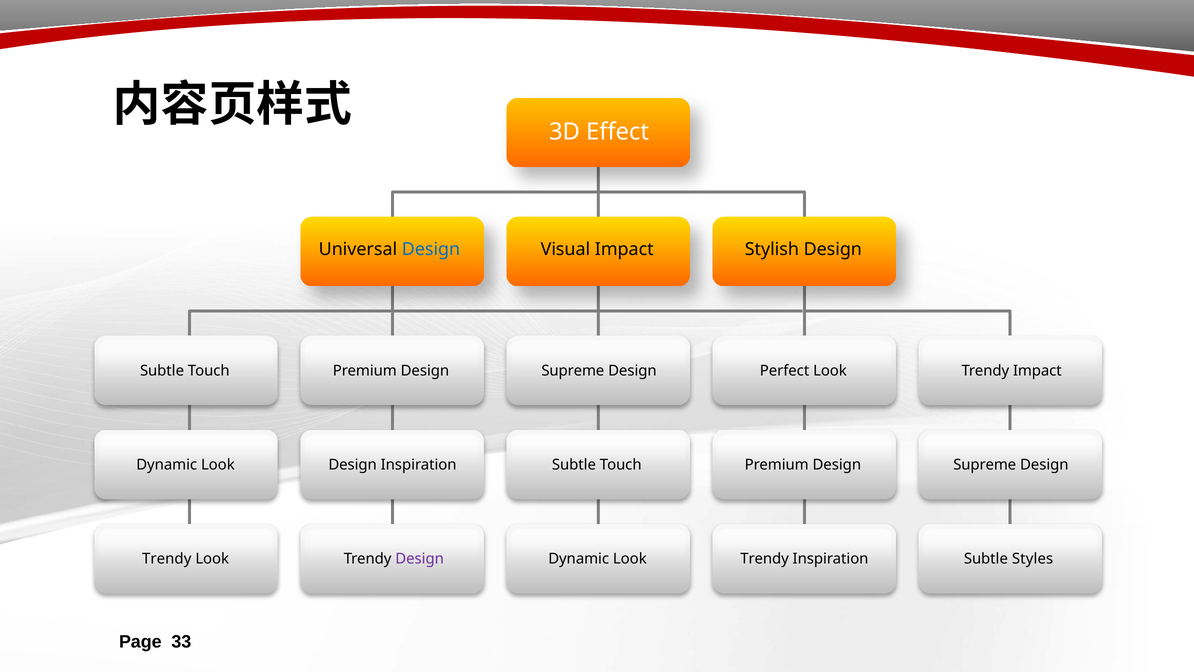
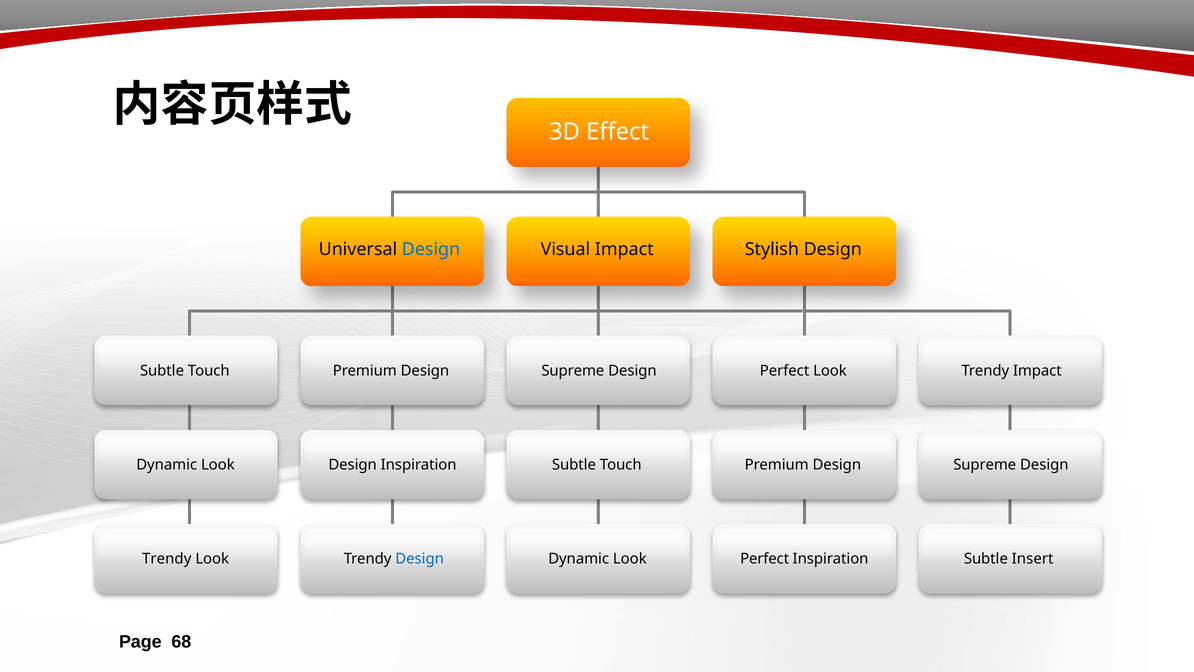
Design at (420, 559) colour: purple -> blue
Trendy at (765, 559): Trendy -> Perfect
Styles: Styles -> Insert
33: 33 -> 68
